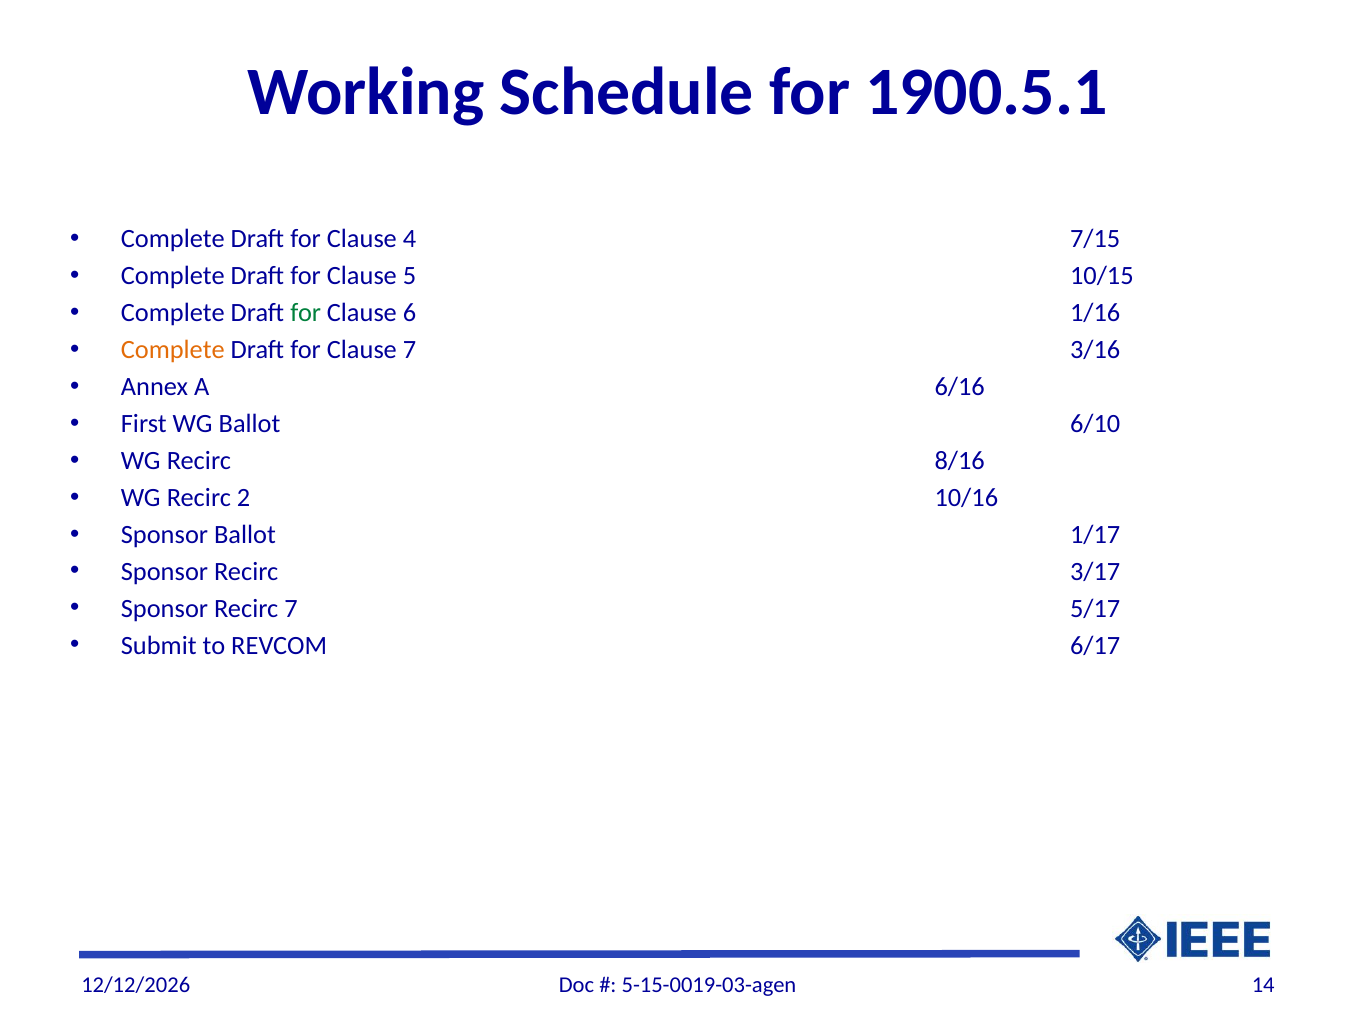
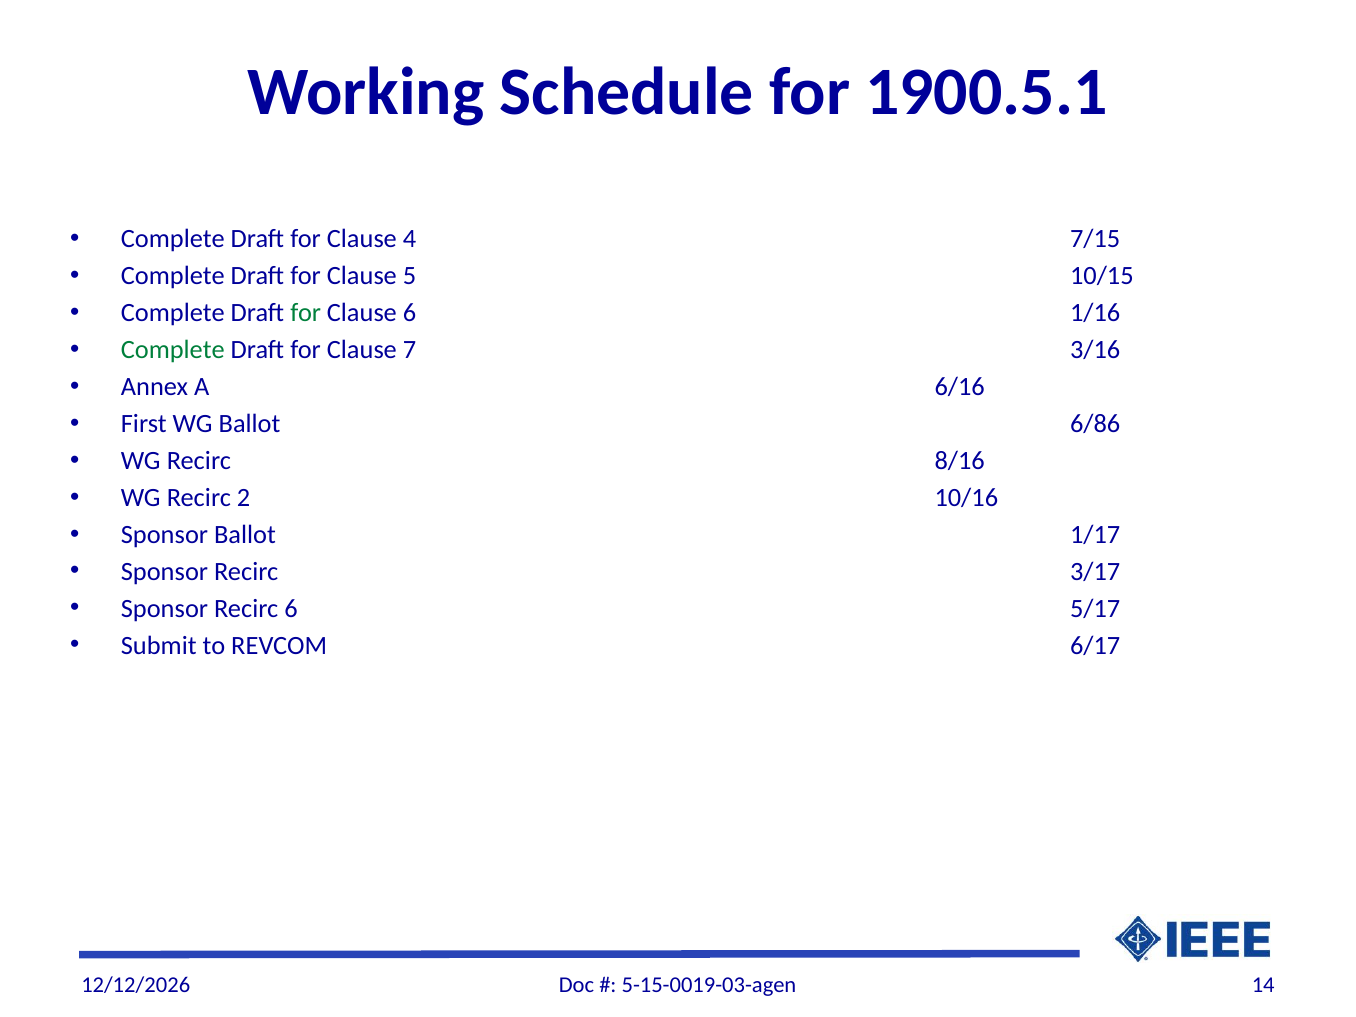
Complete at (173, 350) colour: orange -> green
6/10: 6/10 -> 6/86
Recirc 7: 7 -> 6
